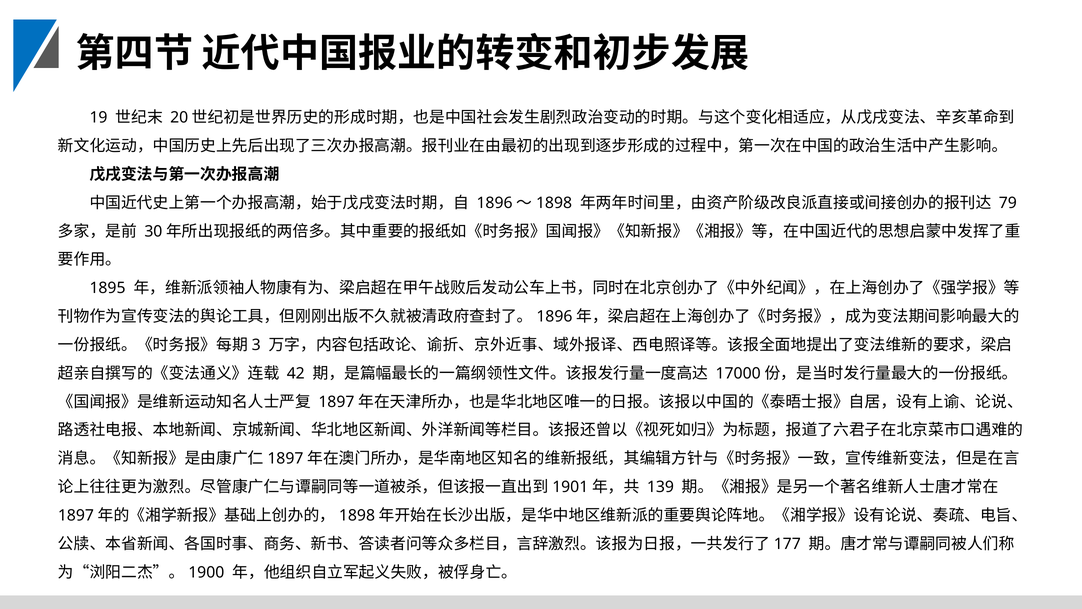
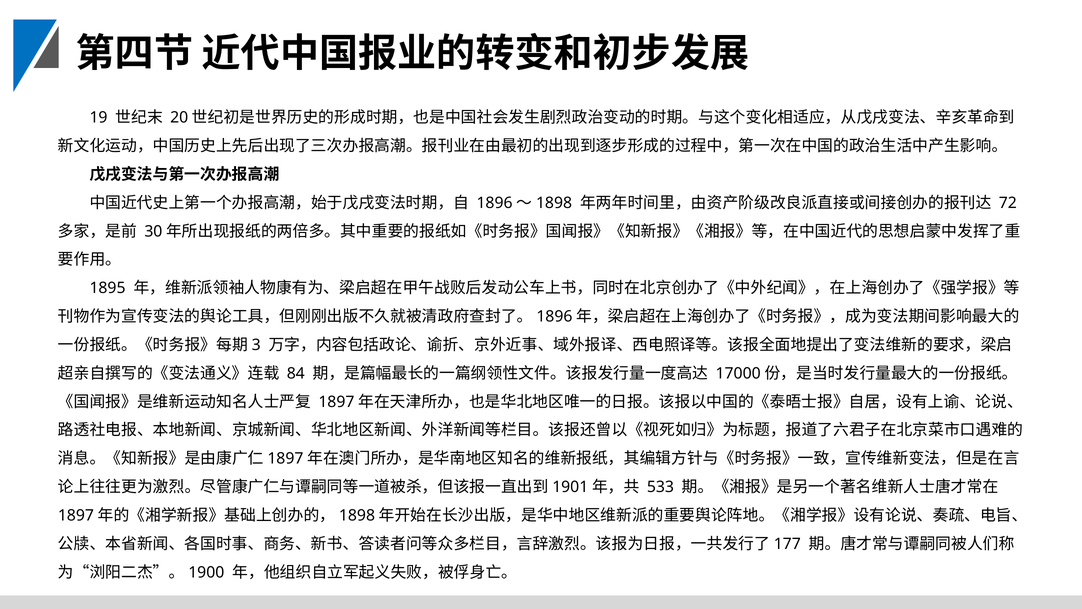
79: 79 -> 72
42: 42 -> 84
139: 139 -> 533
